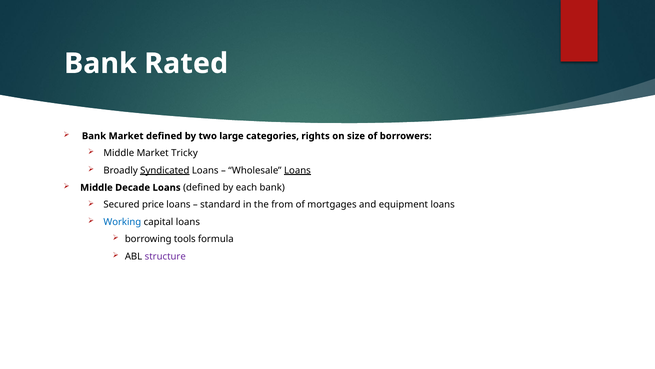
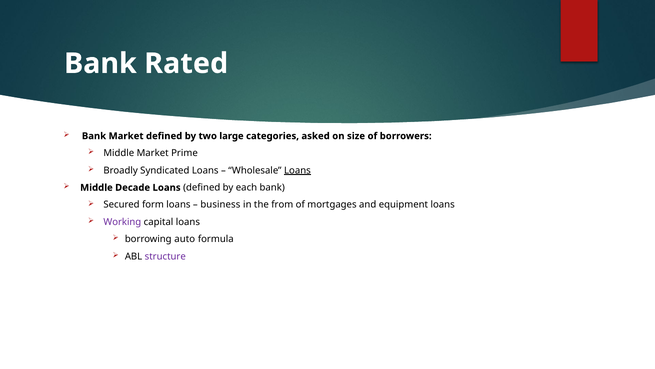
rights: rights -> asked
Tricky: Tricky -> Prime
Syndicated underline: present -> none
price: price -> form
standard: standard -> business
Working colour: blue -> purple
tools: tools -> auto
